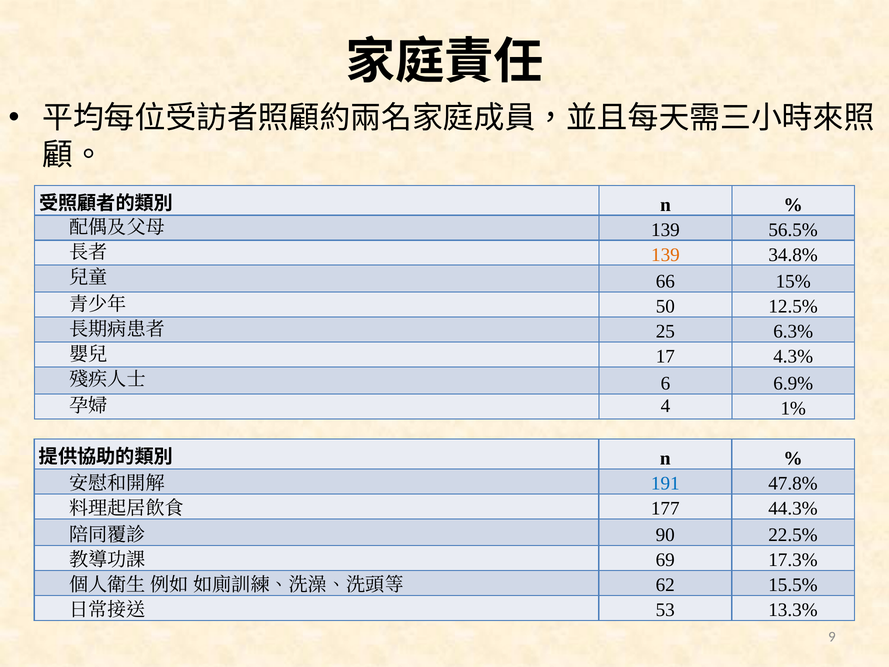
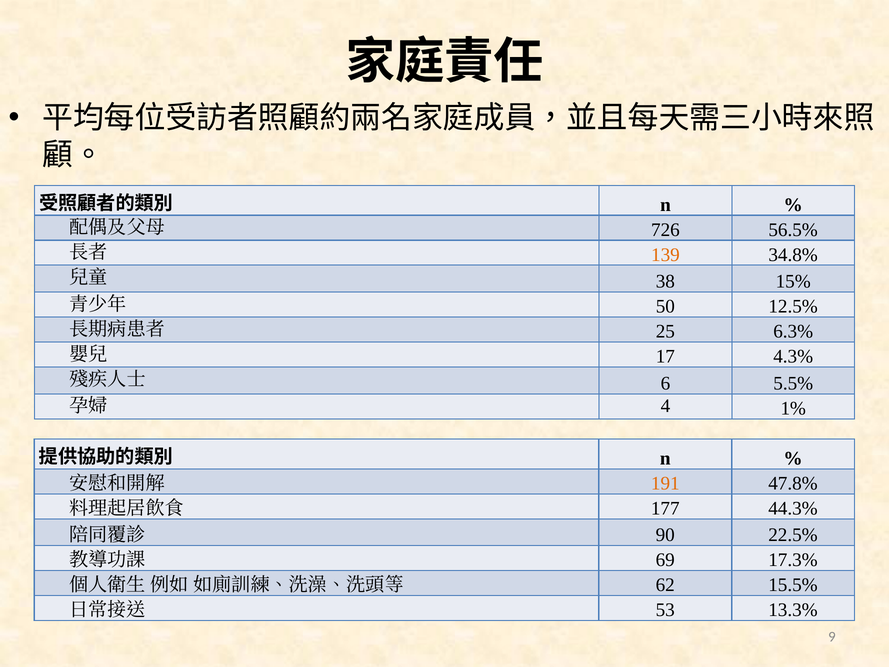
139 at (665, 230): 139 -> 726
66: 66 -> 38
6.9%: 6.9% -> 5.5%
191 colour: blue -> orange
